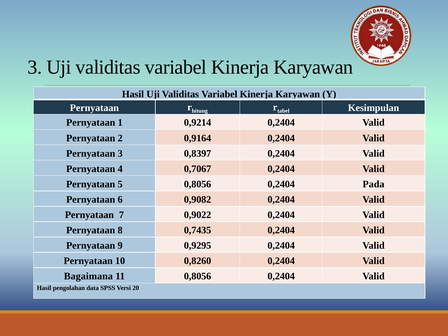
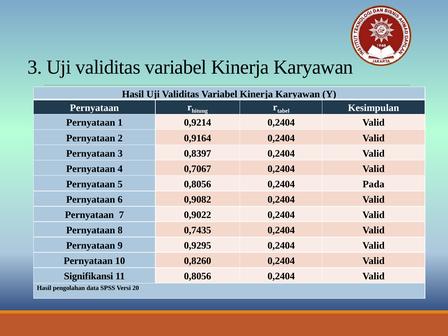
Bagaimana: Bagaimana -> Signifikansi
